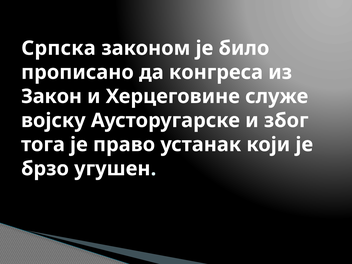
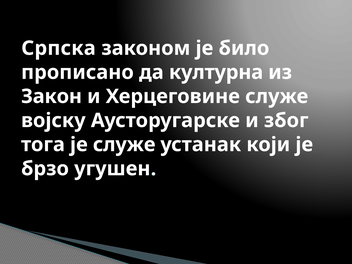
конгреса: конгреса -> културна
је право: право -> служе
